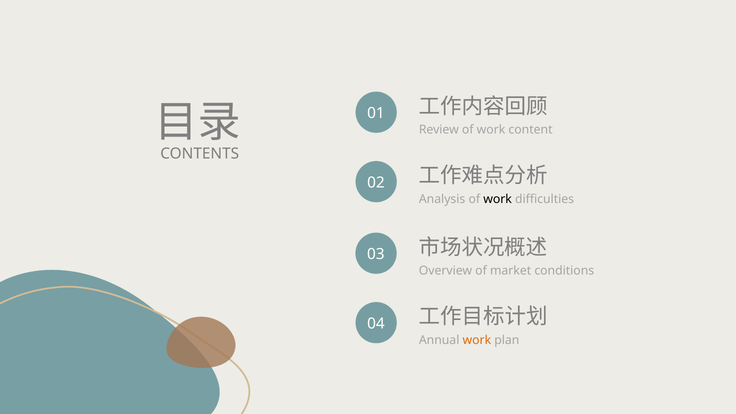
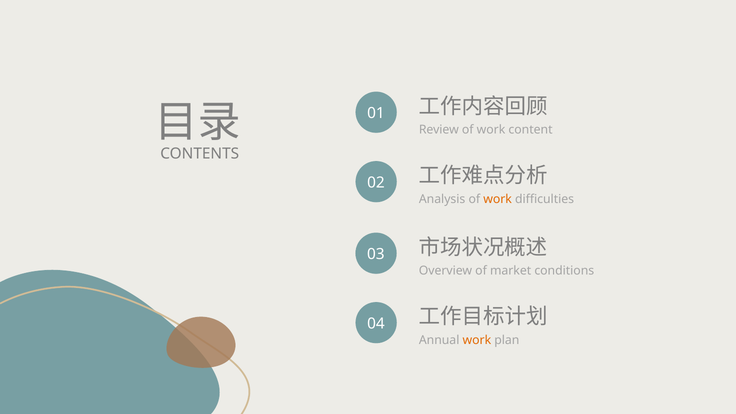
work at (498, 199) colour: black -> orange
